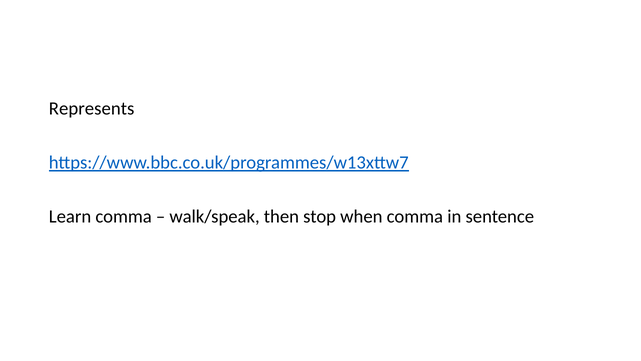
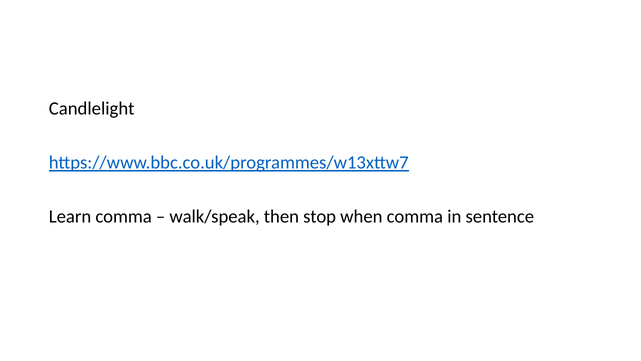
Represents: Represents -> Candlelight
